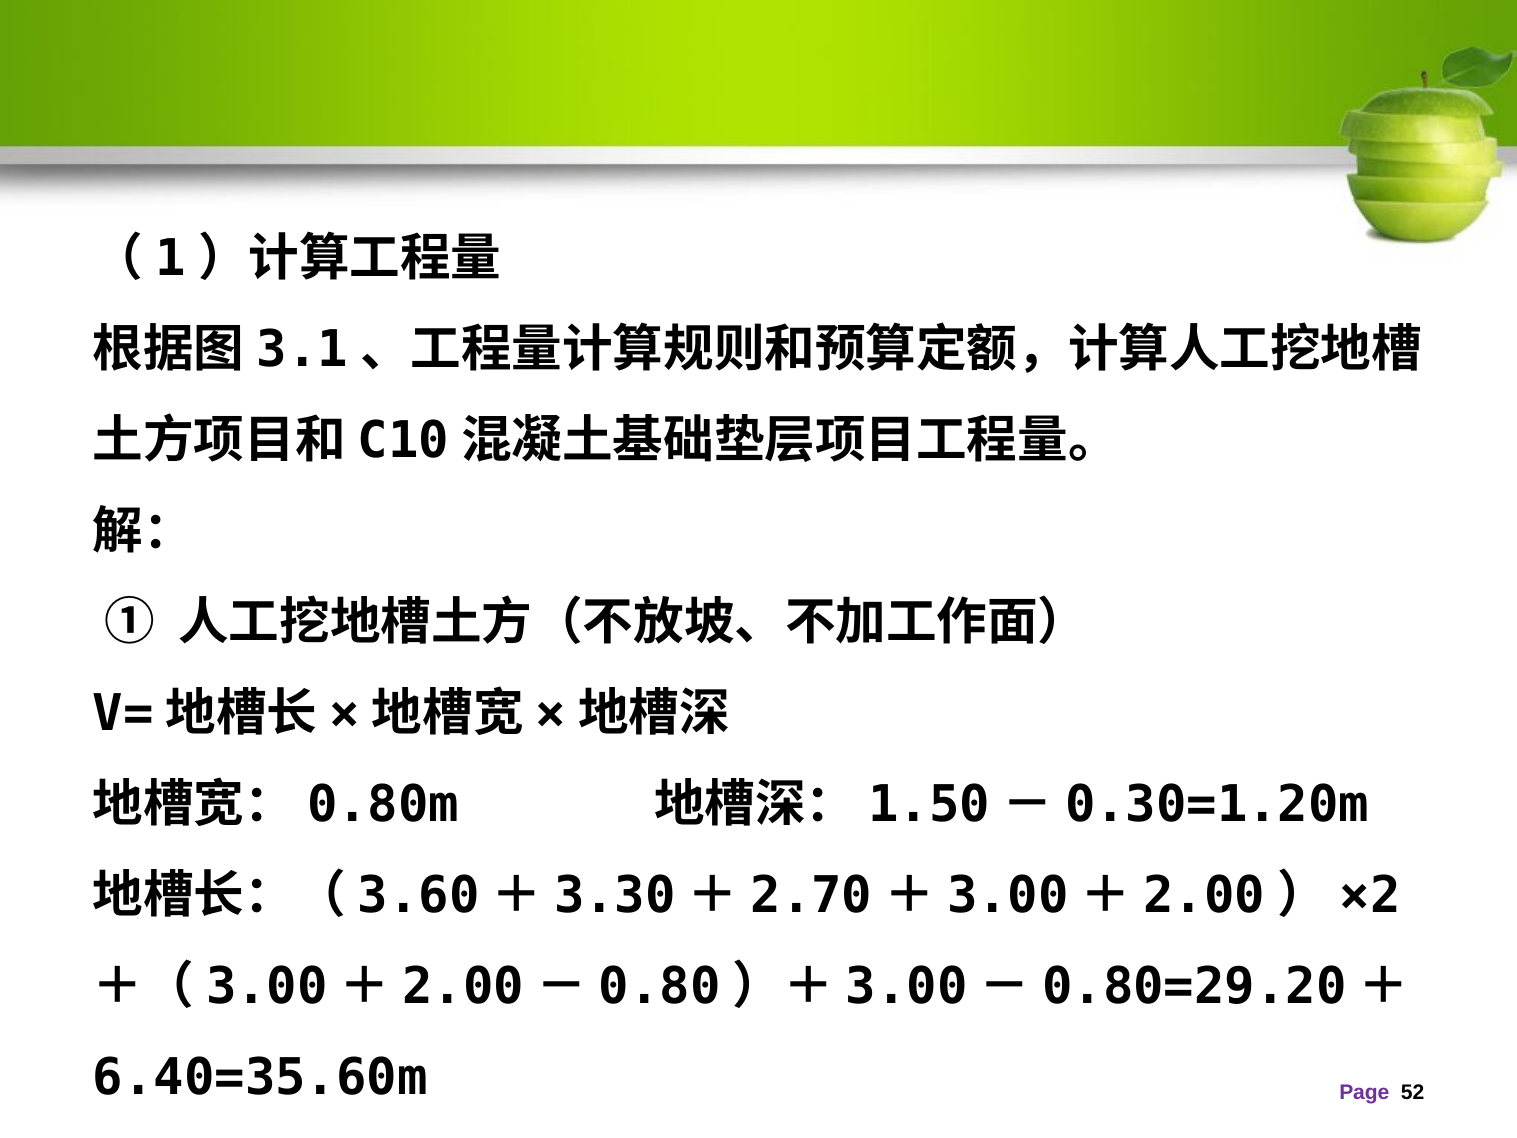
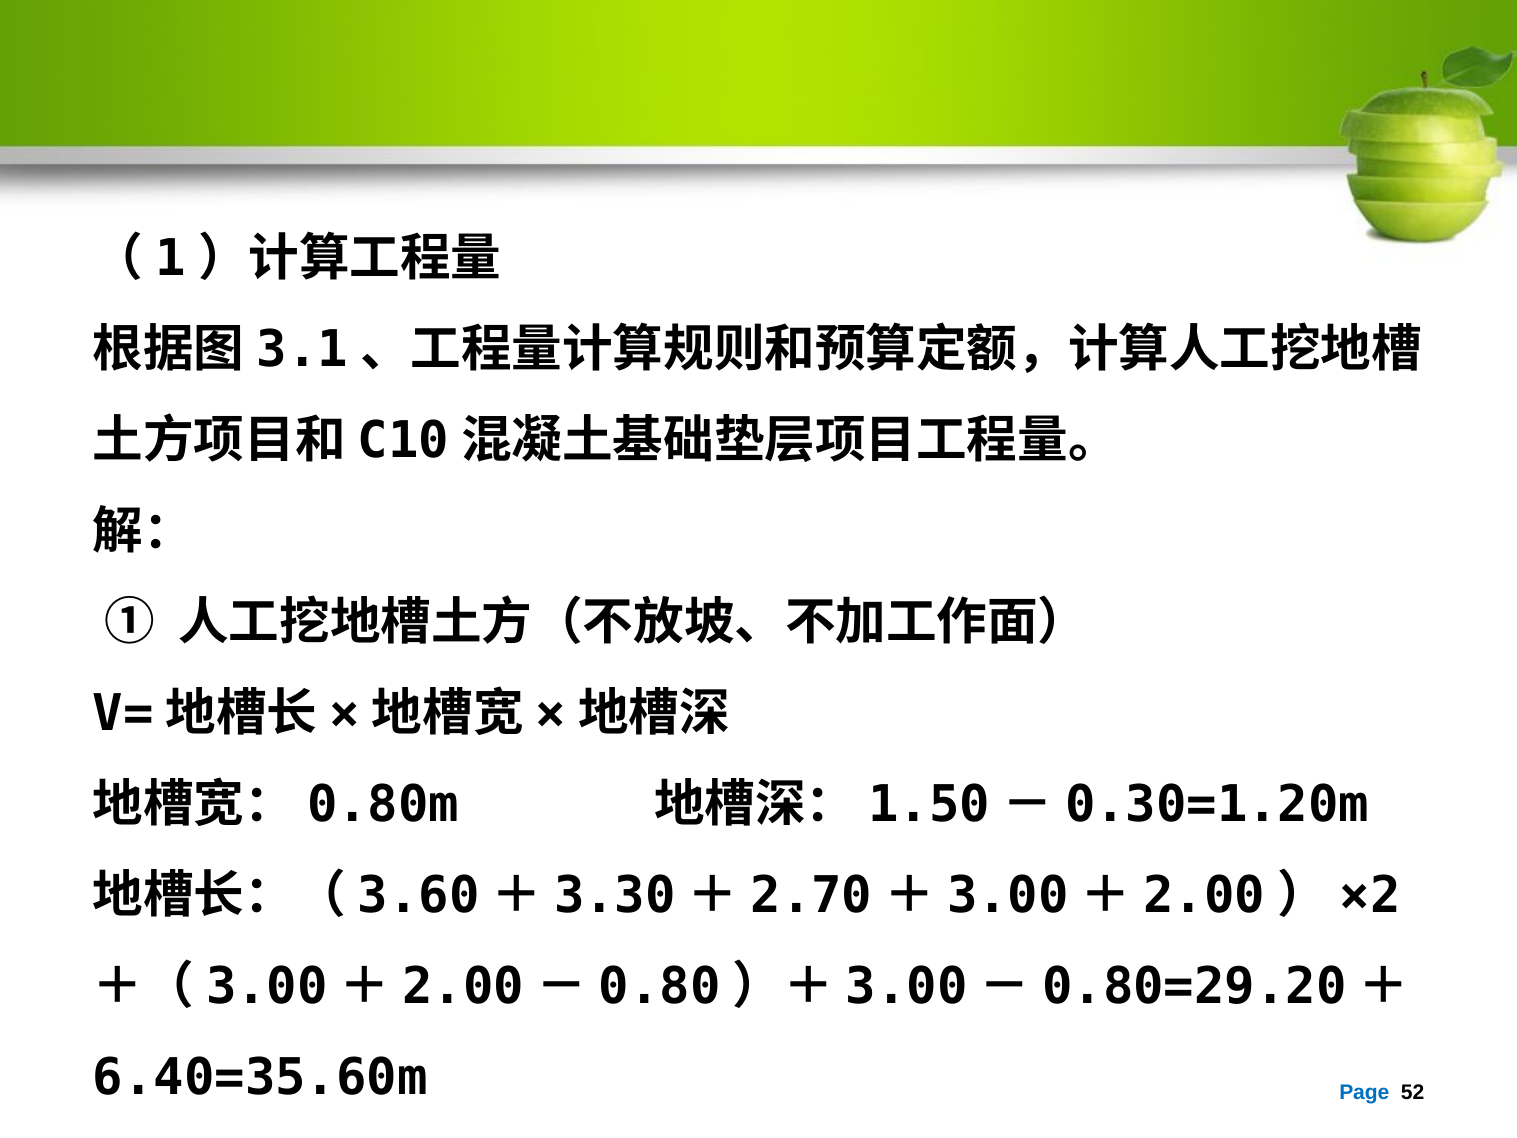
Page colour: purple -> blue
